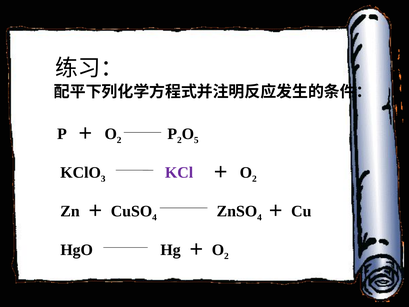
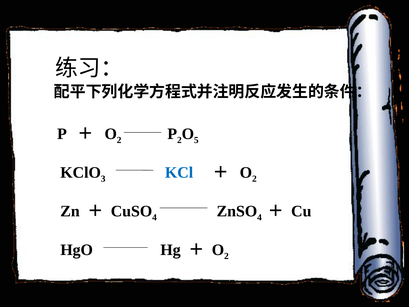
KCl colour: purple -> blue
